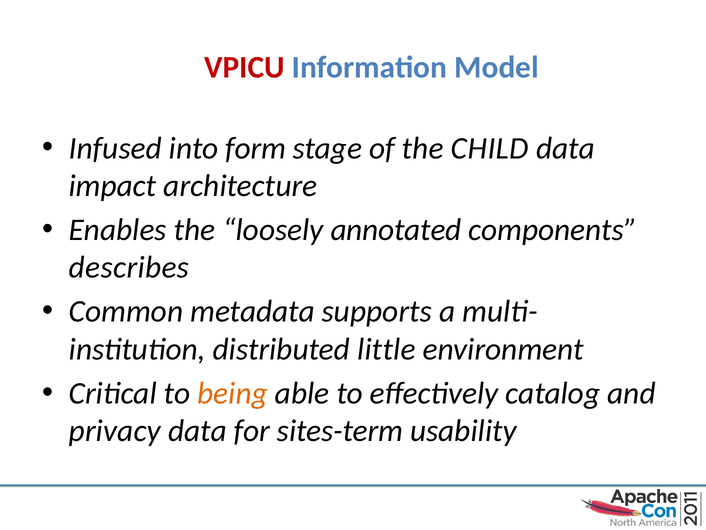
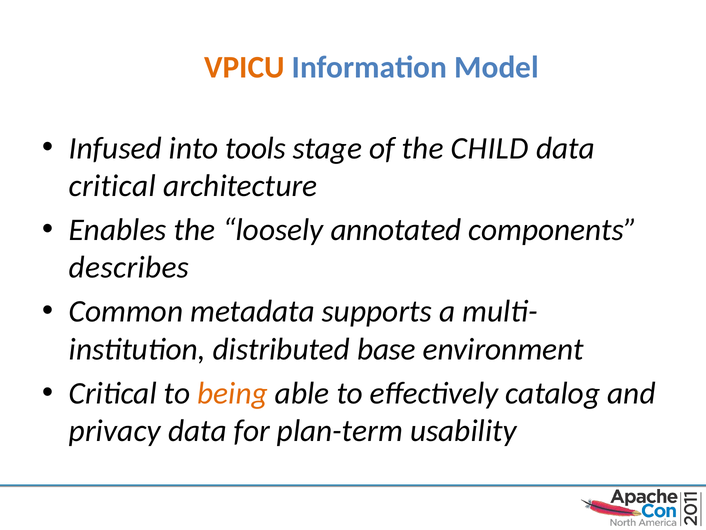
VPICU colour: red -> orange
form: form -> tools
impact at (113, 186): impact -> critical
little: little -> base
sites-term: sites-term -> plan-term
